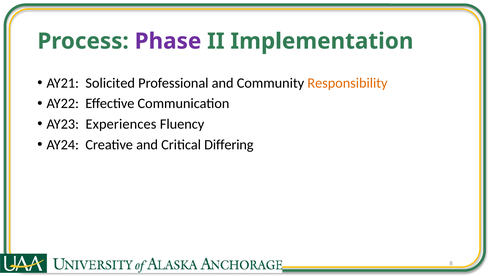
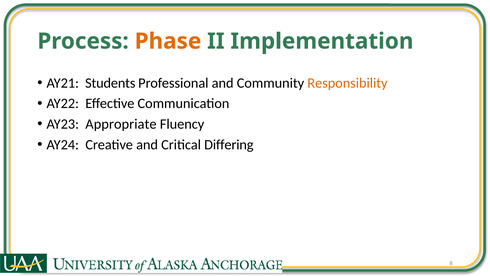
Phase colour: purple -> orange
Solicited: Solicited -> Students
Experiences: Experiences -> Appropriate
